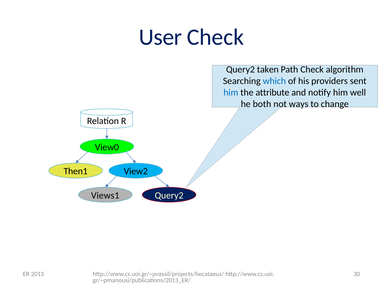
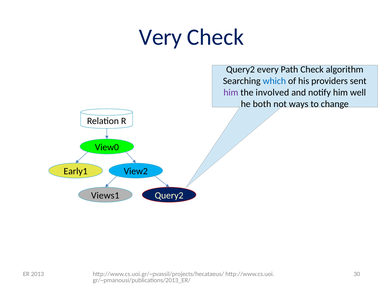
User: User -> Very
taken: taken -> every
him at (231, 93) colour: blue -> purple
attribute: attribute -> involved
Then1: Then1 -> Early1
